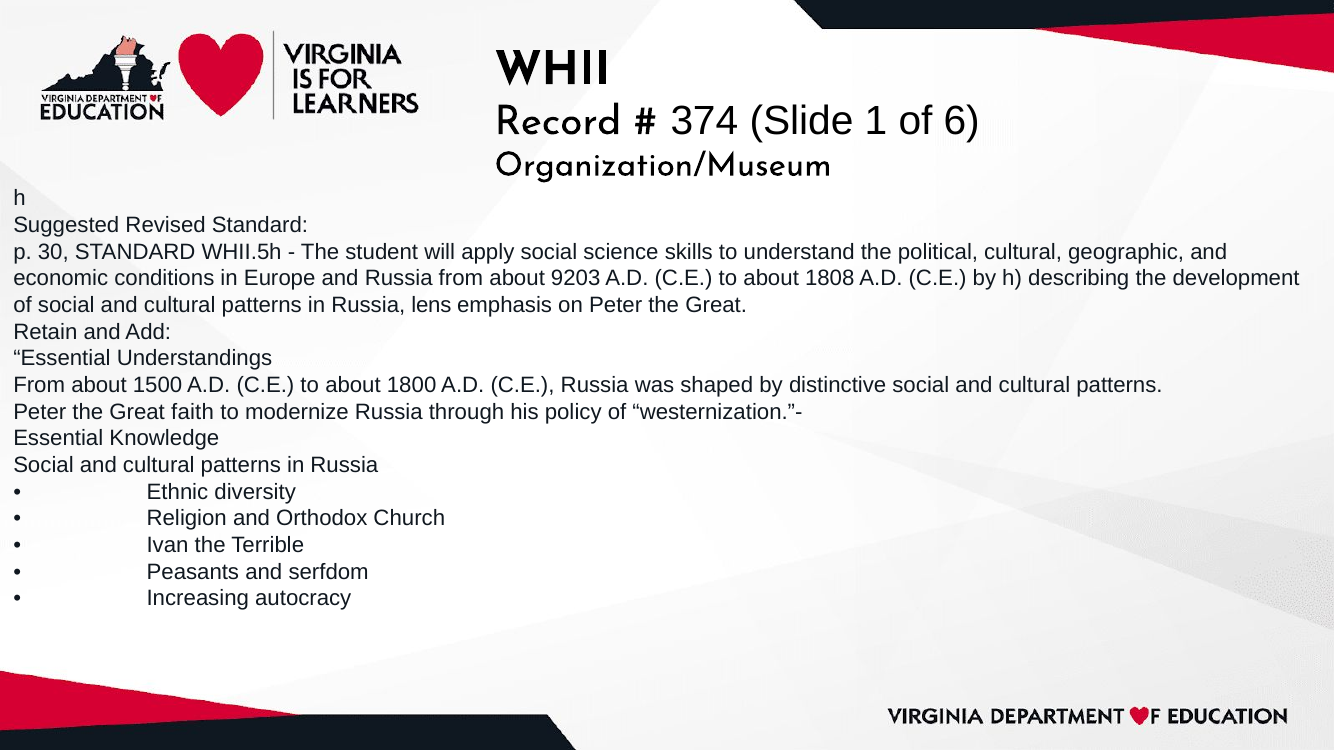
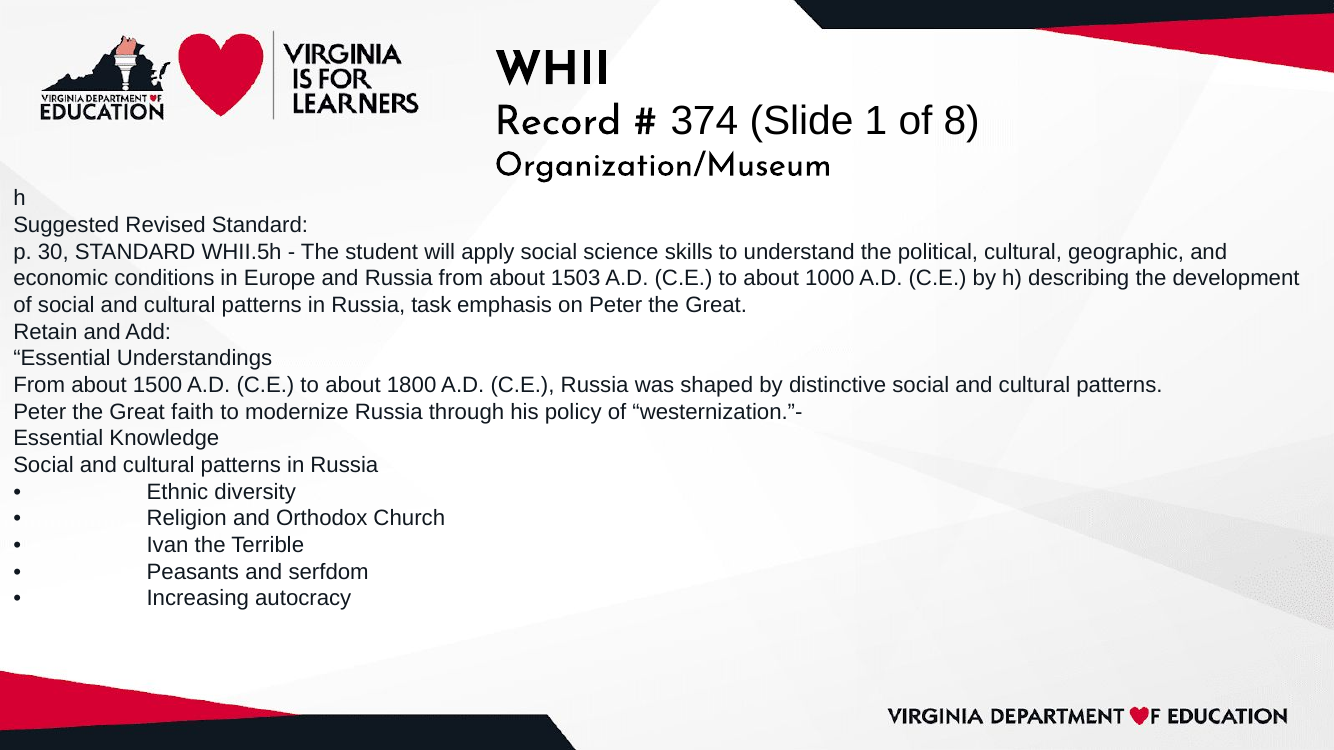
6: 6 -> 8
9203: 9203 -> 1503
1808: 1808 -> 1000
lens: lens -> task
